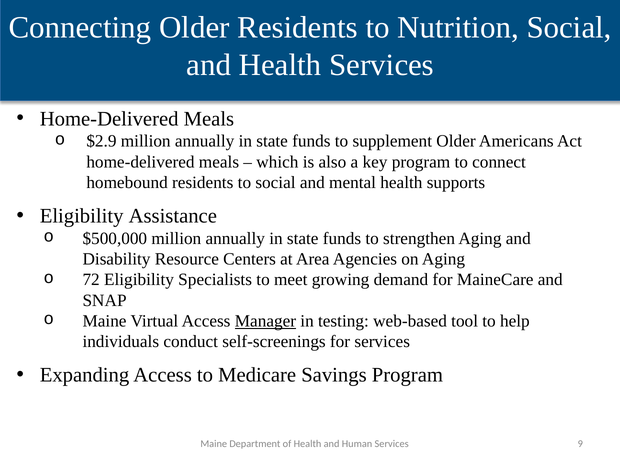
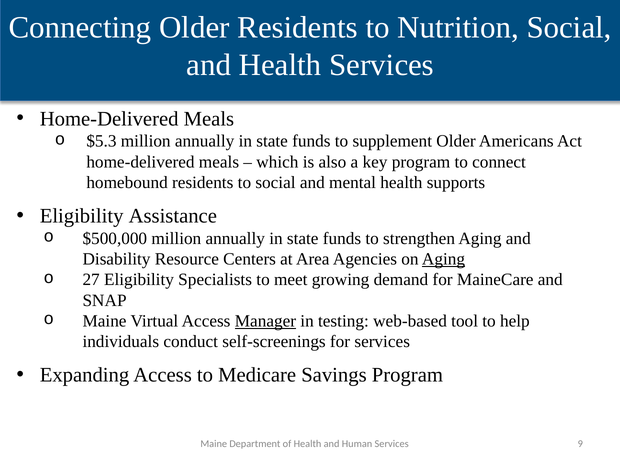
$2.9: $2.9 -> $5.3
Aging at (444, 259) underline: none -> present
72: 72 -> 27
